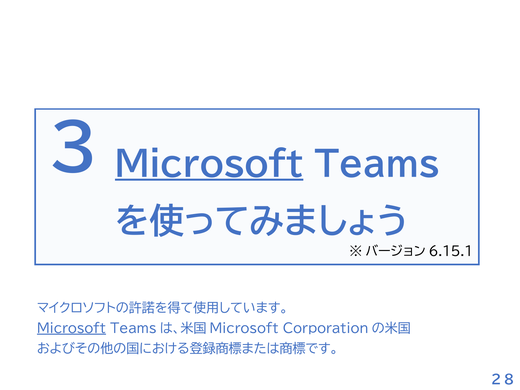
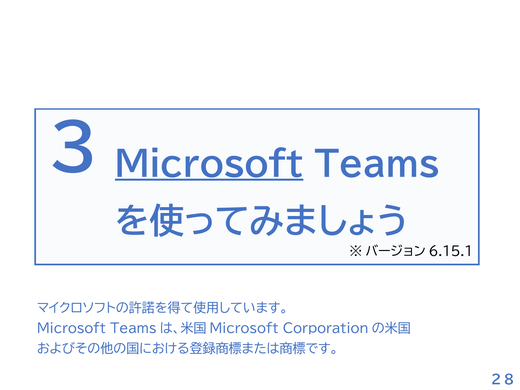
Microsoft at (71, 329) underline: present -> none
